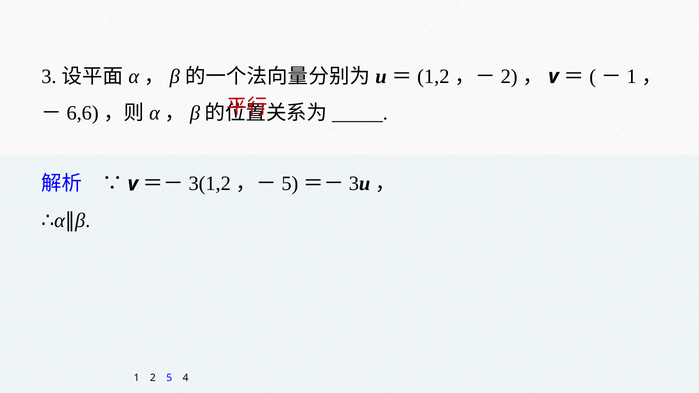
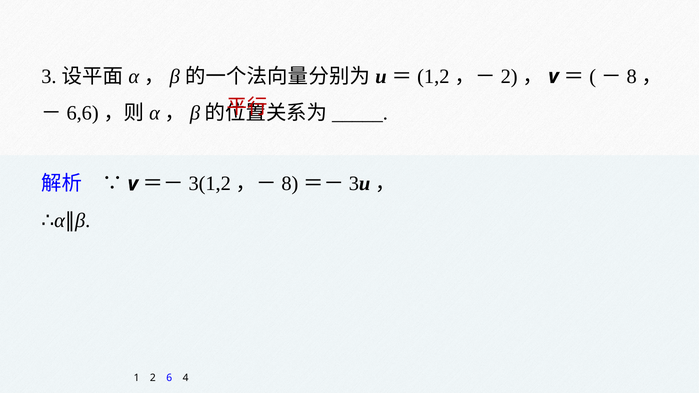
1 at (632, 76): 1 -> 8
5 at (290, 184): 5 -> 8
2 5: 5 -> 6
